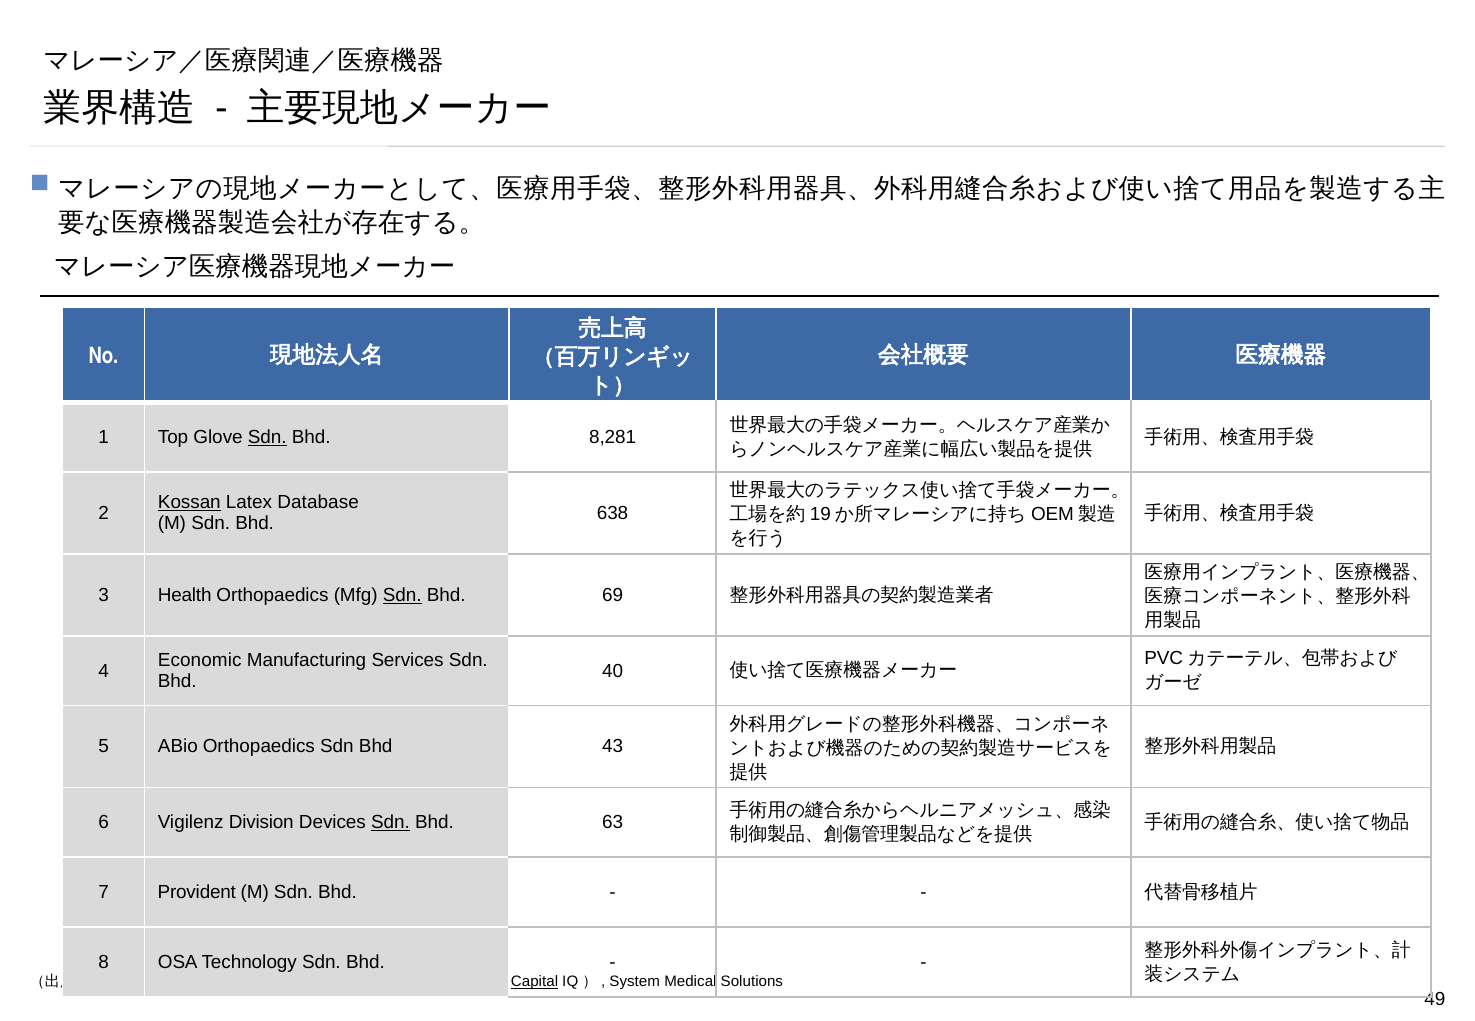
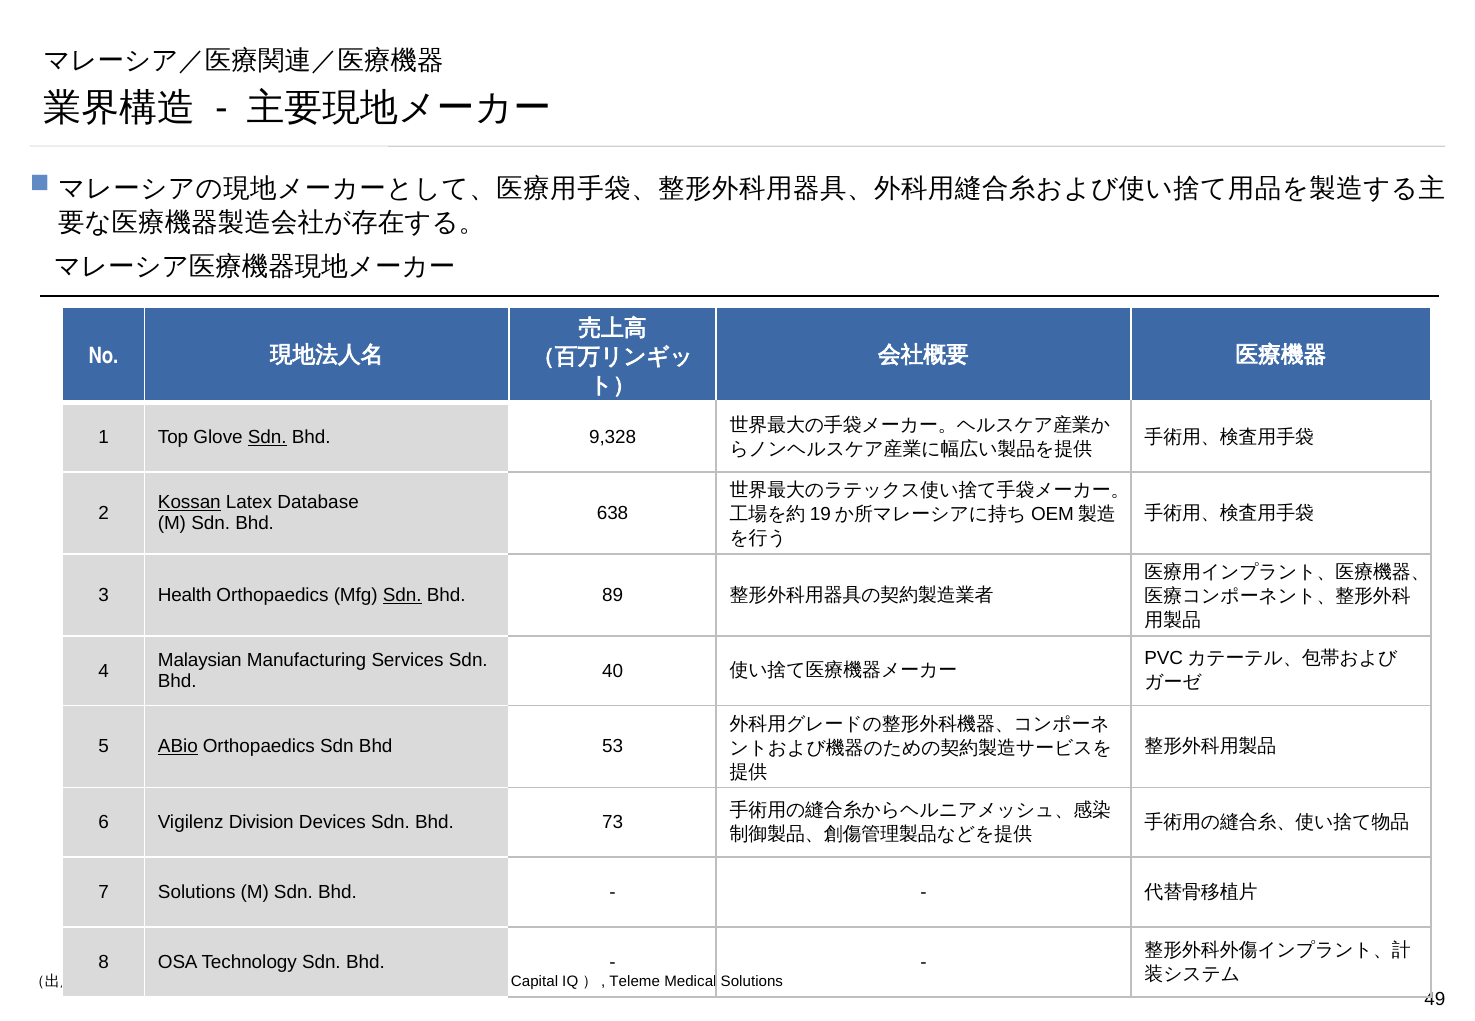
8,281: 8,281 -> 9,328
69: 69 -> 89
Economic: Economic -> Malaysian
ABio underline: none -> present
43: 43 -> 53
Sdn at (391, 823) underline: present -> none
63: 63 -> 73
7 Provident: Provident -> Solutions
Capital underline: present -> none
System: System -> Teleme
